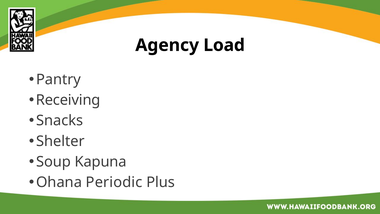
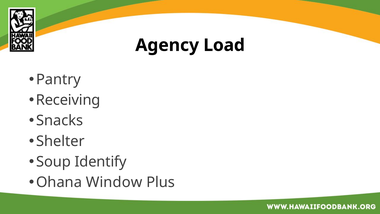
Kapuna: Kapuna -> Identify
Periodic: Periodic -> Window
